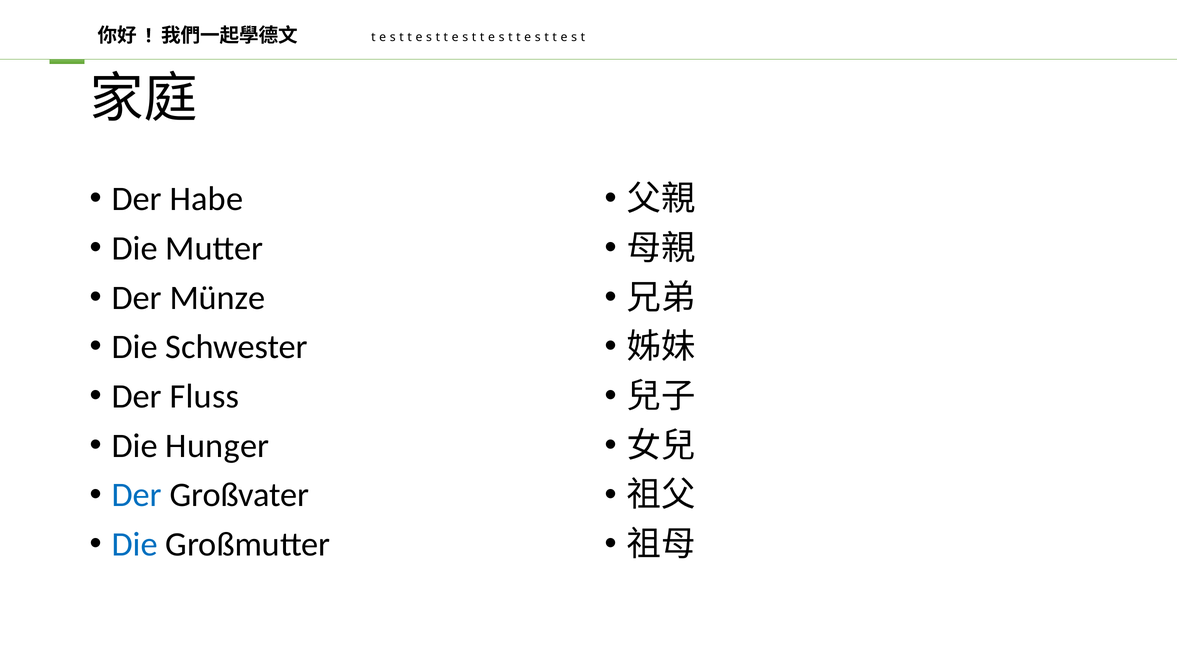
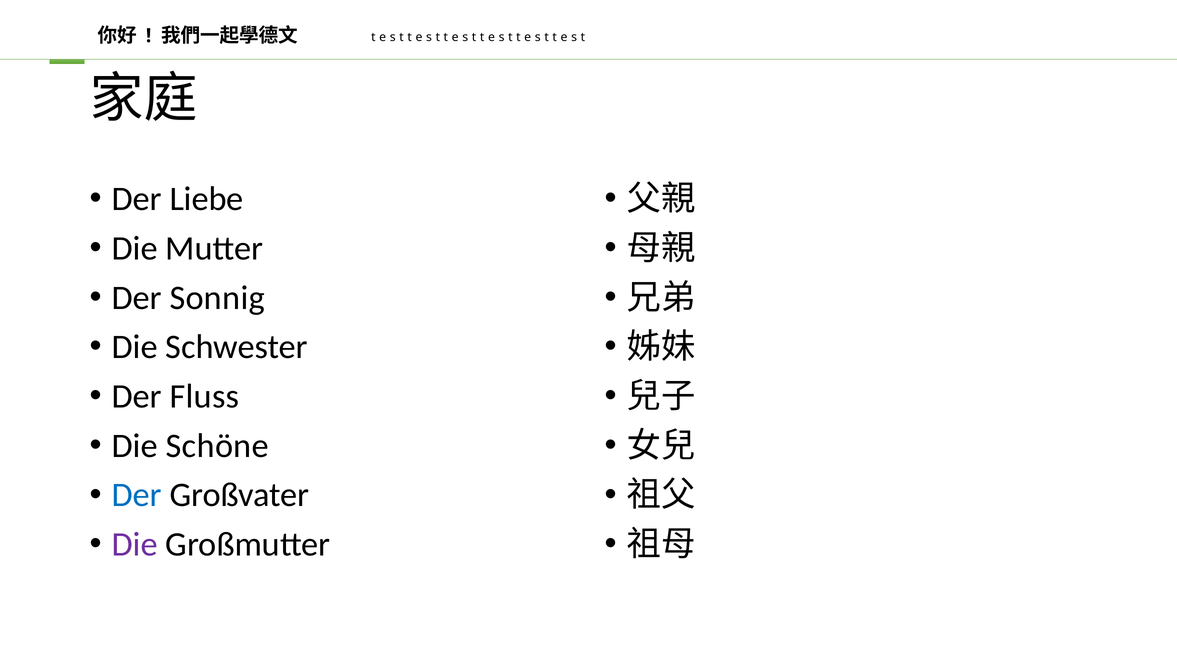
Habe: Habe -> Liebe
Münze: Münze -> Sonnig
Hunger: Hunger -> Schöne
Die at (135, 544) colour: blue -> purple
